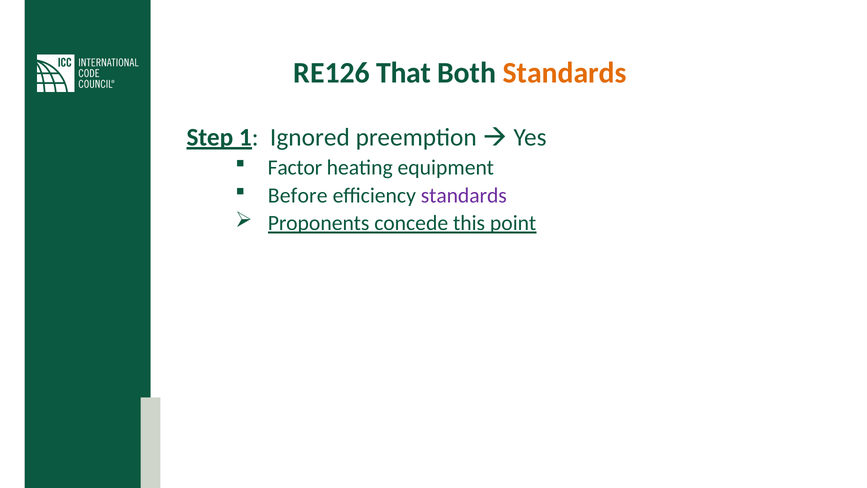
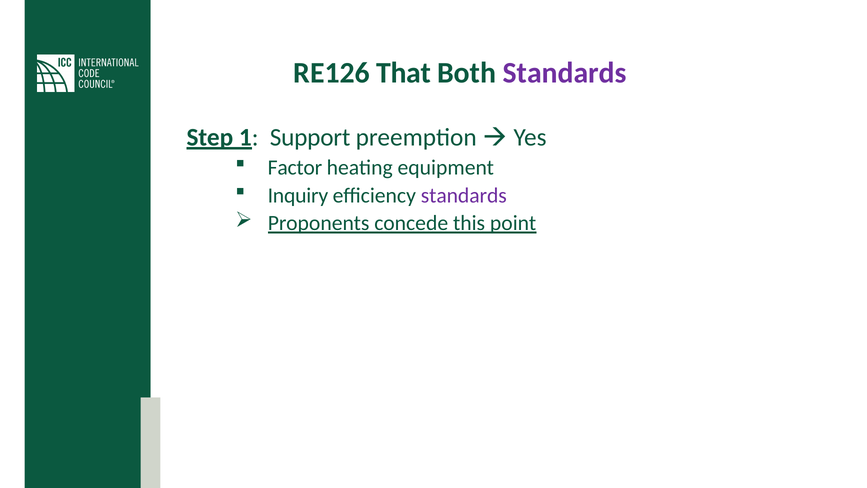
Standards at (565, 73) colour: orange -> purple
Ignored: Ignored -> Support
Before: Before -> Inquiry
